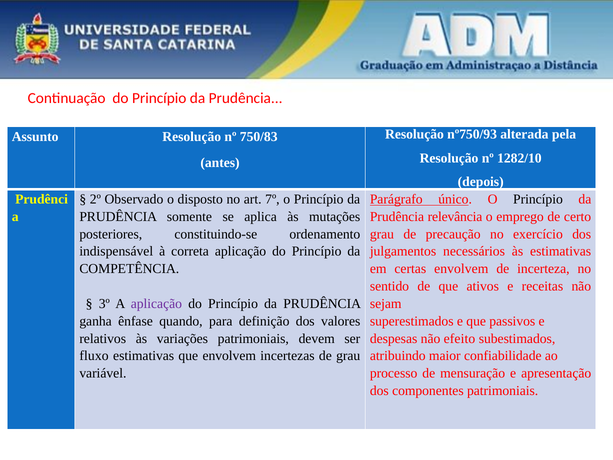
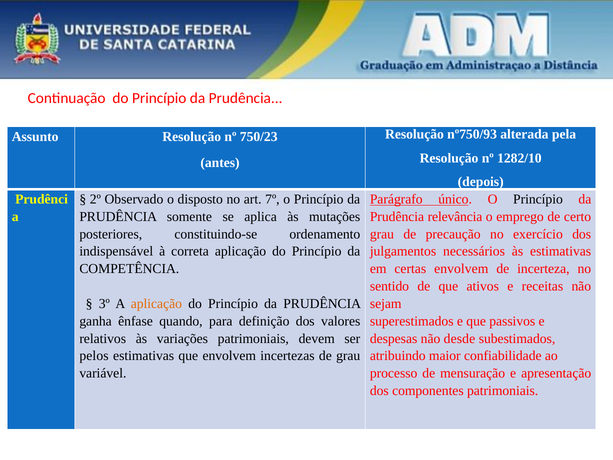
750/83: 750/83 -> 750/23
aplicação at (156, 304) colour: purple -> orange
efeito: efeito -> desde
fluxo: fluxo -> pelos
